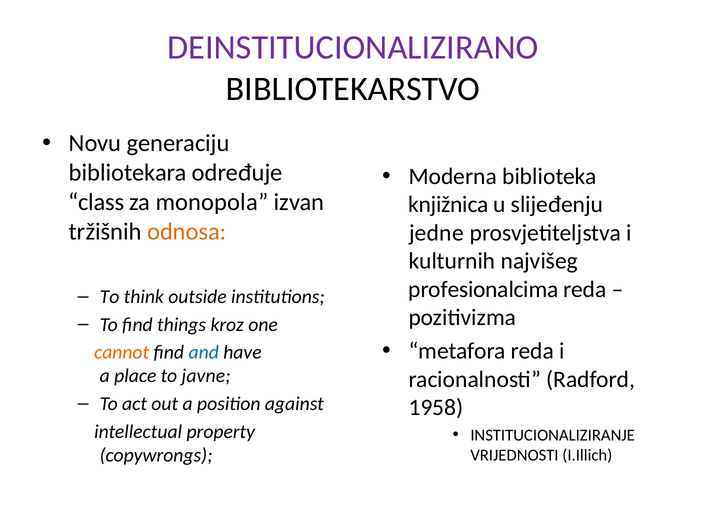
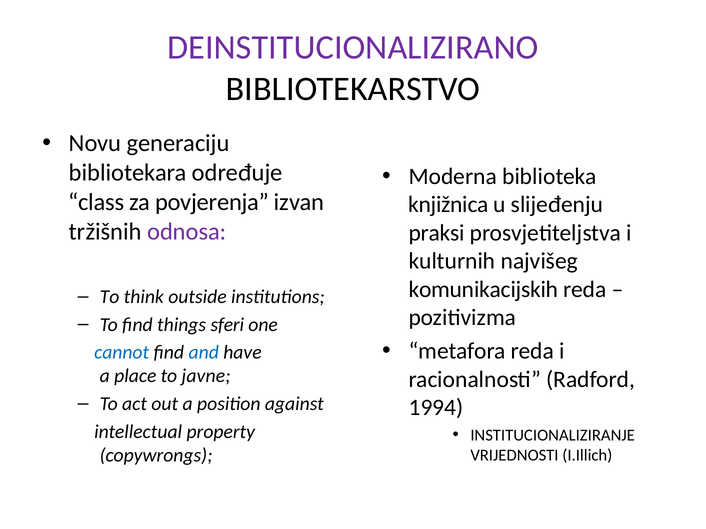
monopola: monopola -> povjerenja
odnosa colour: orange -> purple
jedne: jedne -> praksi
profesionalcima: profesionalcima -> komunikacijskih
kroz: kroz -> sferi
cannot colour: orange -> blue
1958: 1958 -> 1994
